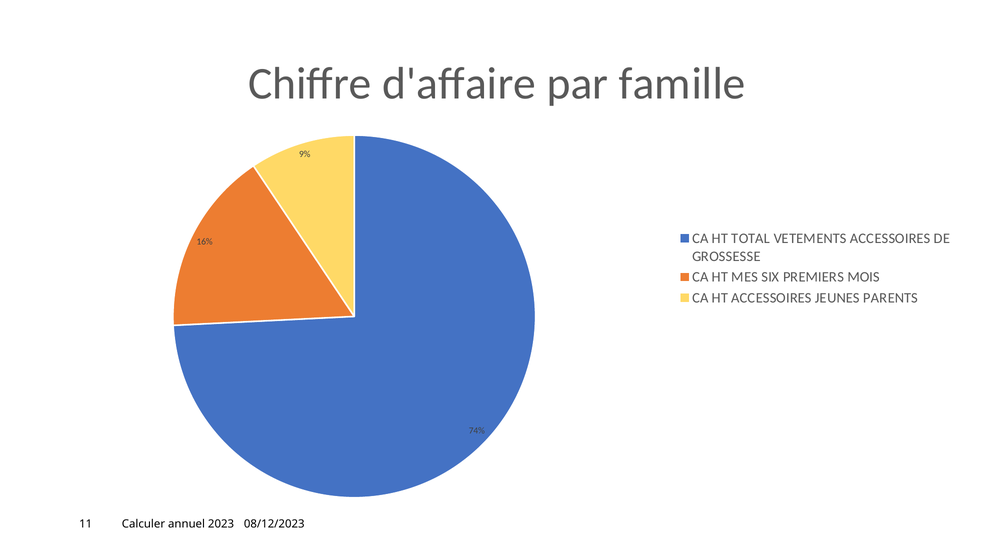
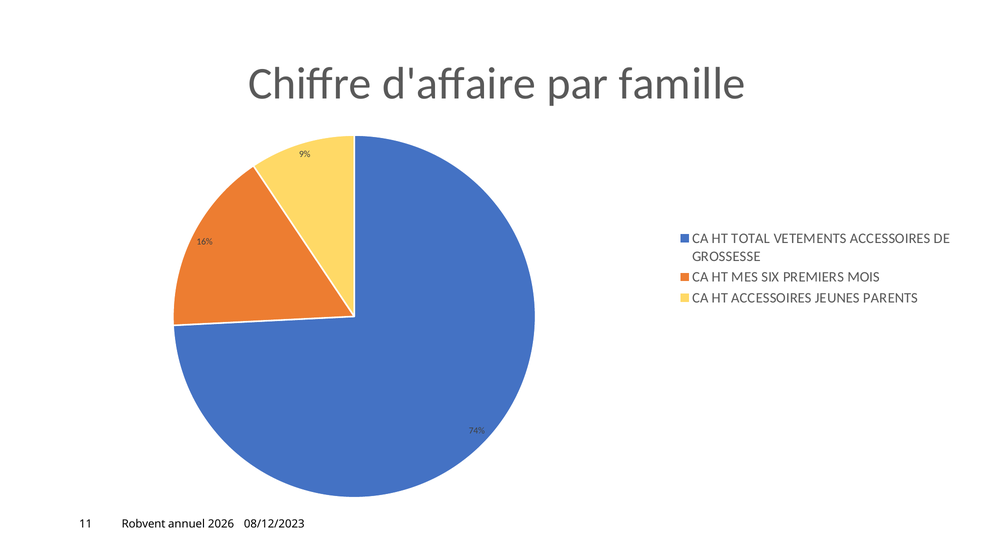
Calculer: Calculer -> Robvent
2023: 2023 -> 2026
